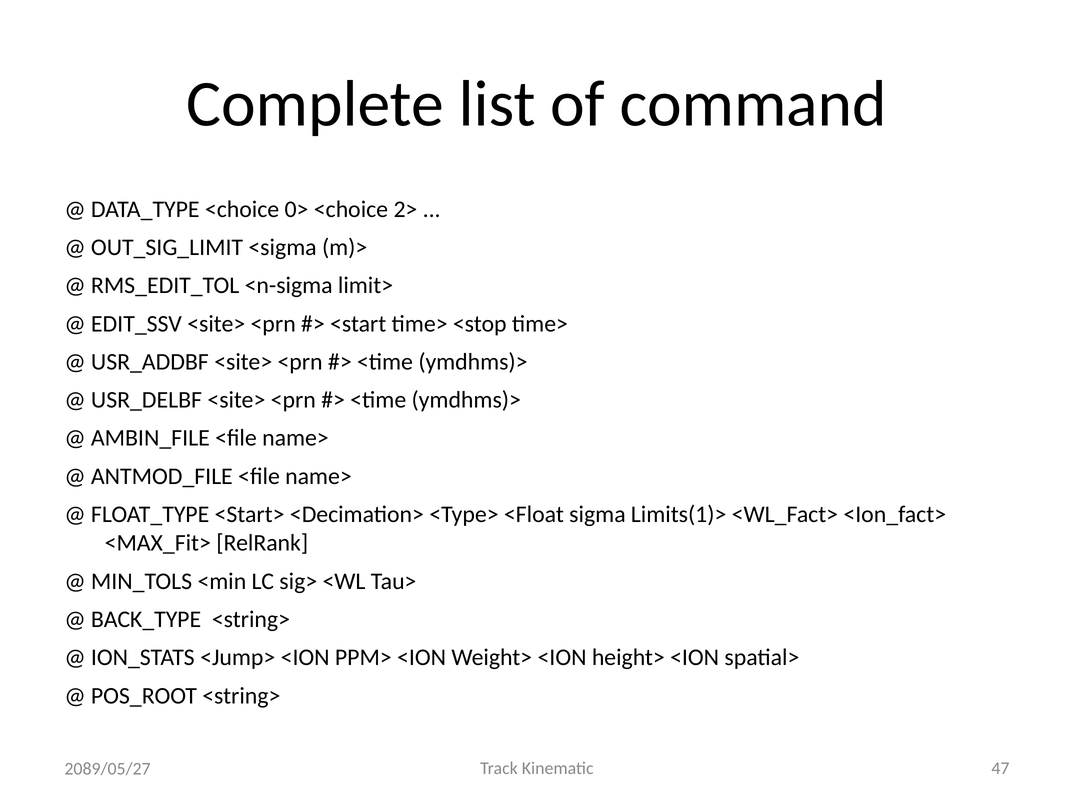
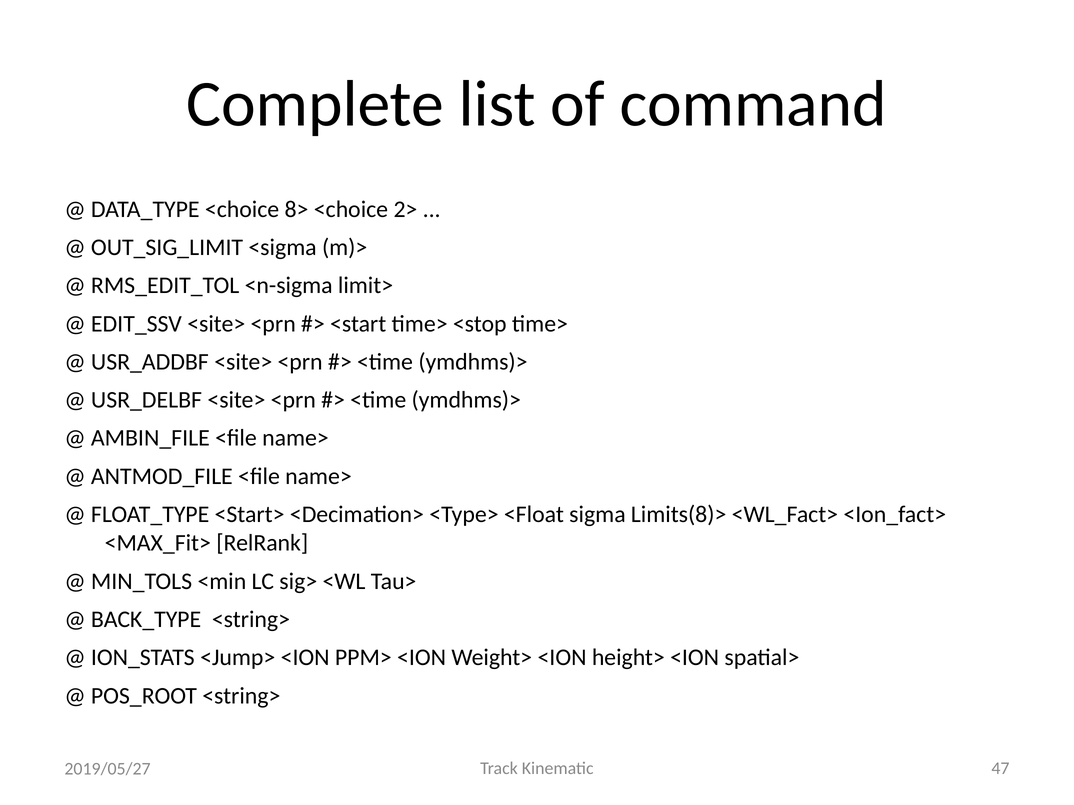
0>: 0> -> 8>
Limits(1)>: Limits(1)> -> Limits(8)>
2089/05/27: 2089/05/27 -> 2019/05/27
